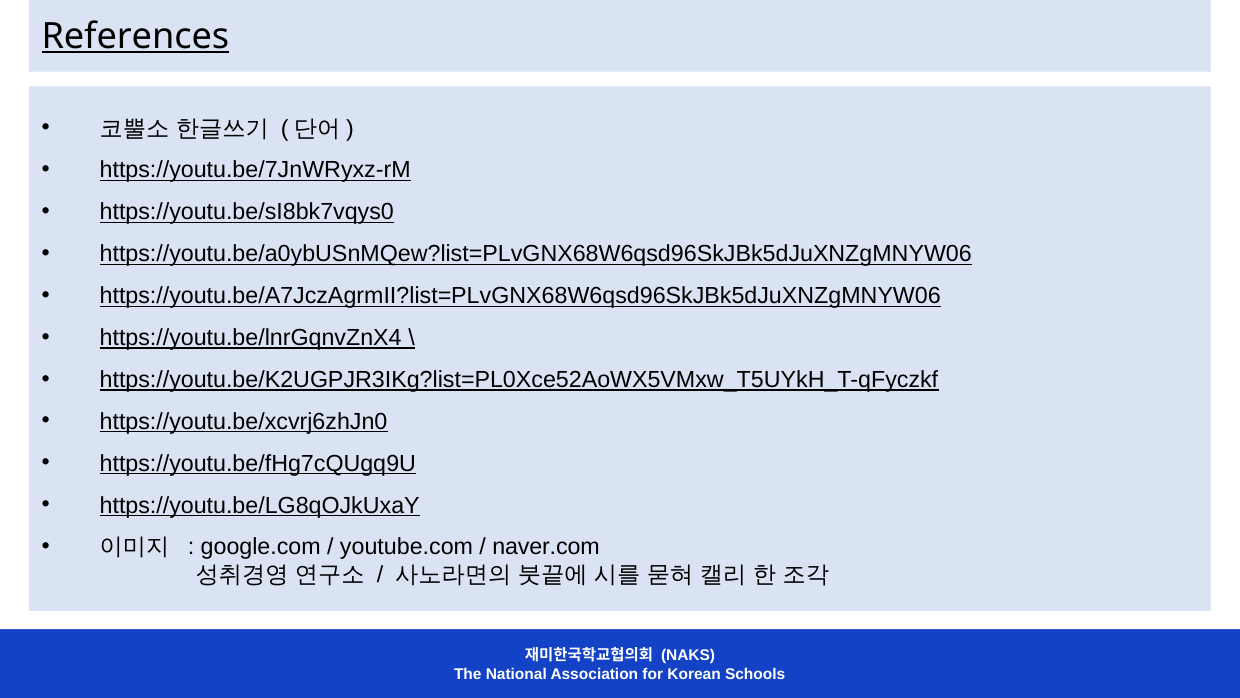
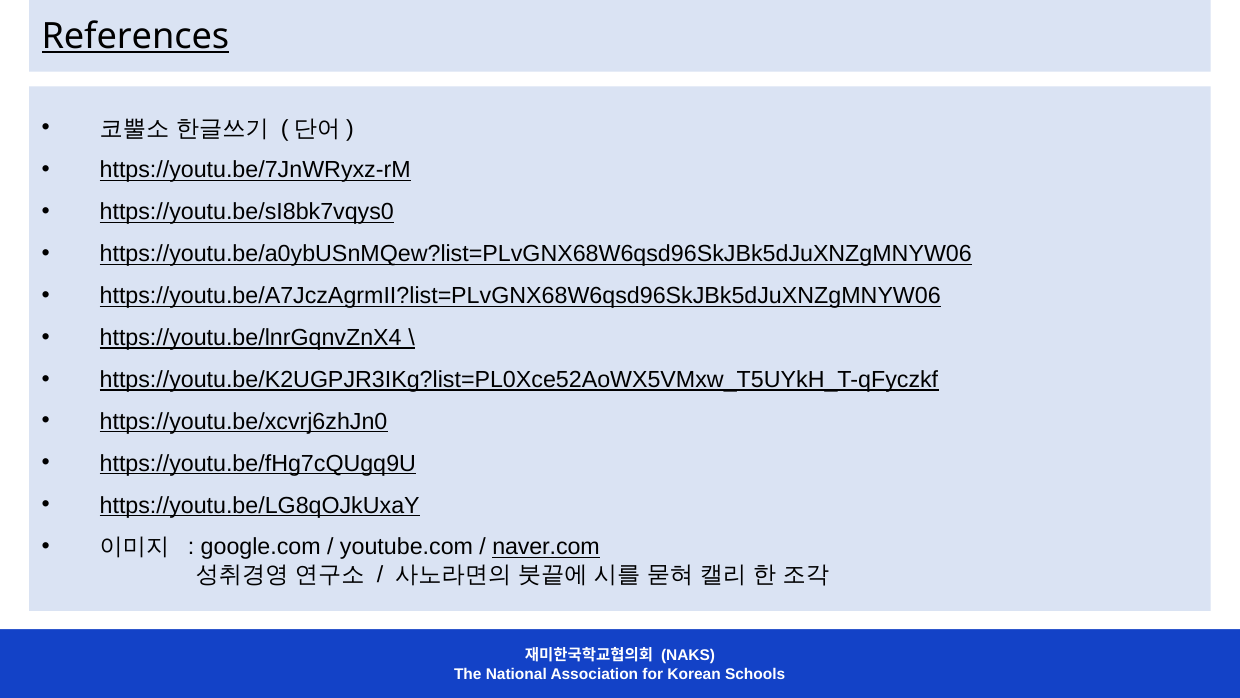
naver.com underline: none -> present
